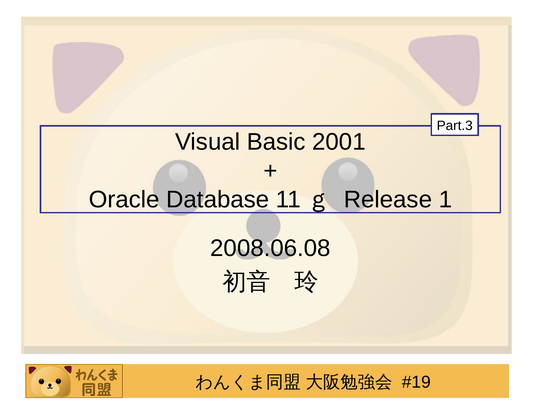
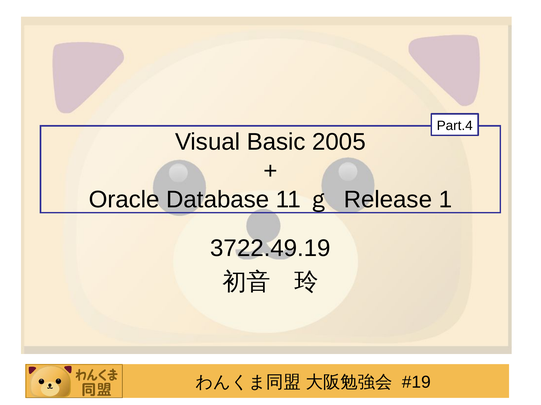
Part.3: Part.3 -> Part.4
2001: 2001 -> 2005
2008.06.08: 2008.06.08 -> 3722.49.19
